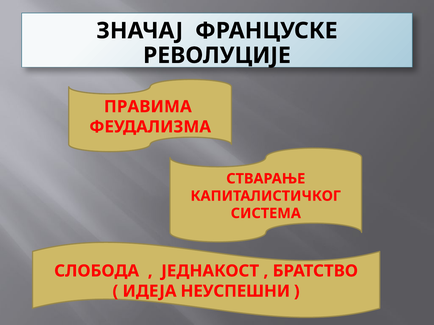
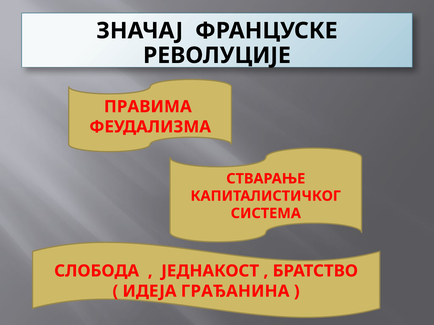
НЕУСПЕШНИ: НЕУСПЕШНИ -> ГРАЂАНИНА
